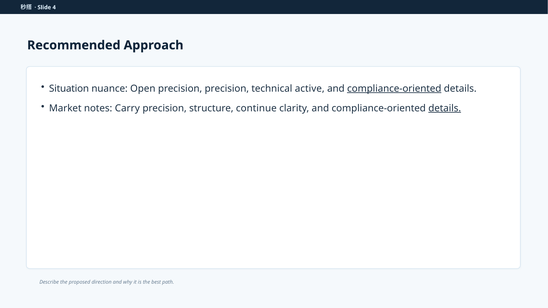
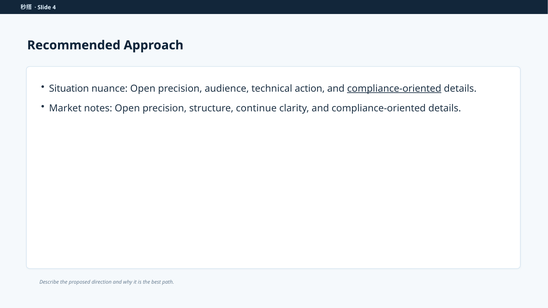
precision precision: precision -> audience
active: active -> action
notes Carry: Carry -> Open
details at (445, 108) underline: present -> none
